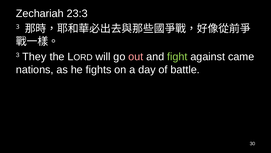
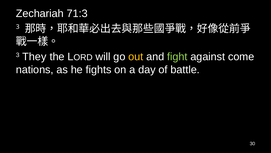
23:3: 23:3 -> 71:3
out colour: pink -> yellow
came: came -> come
